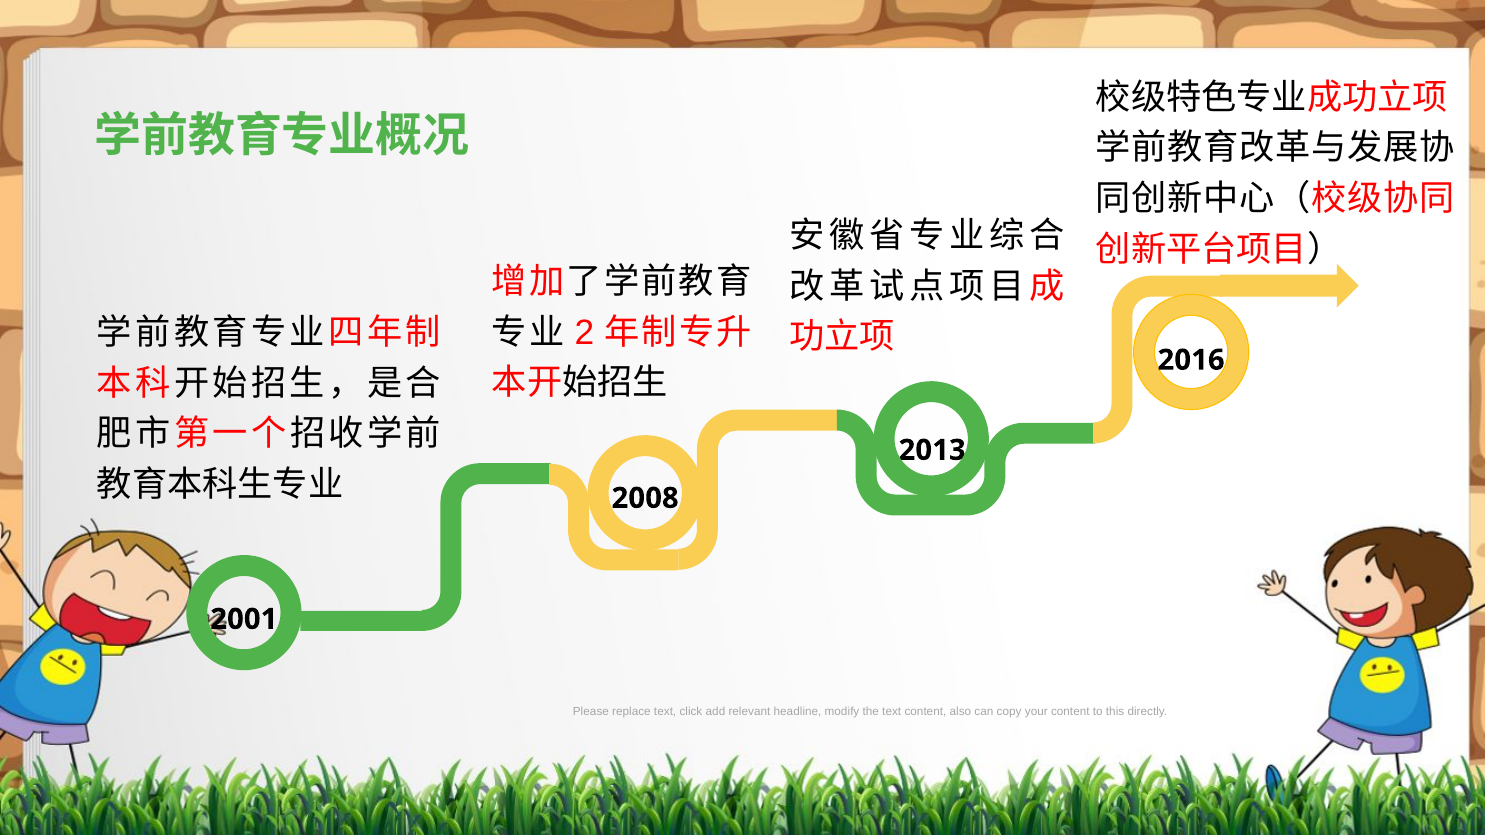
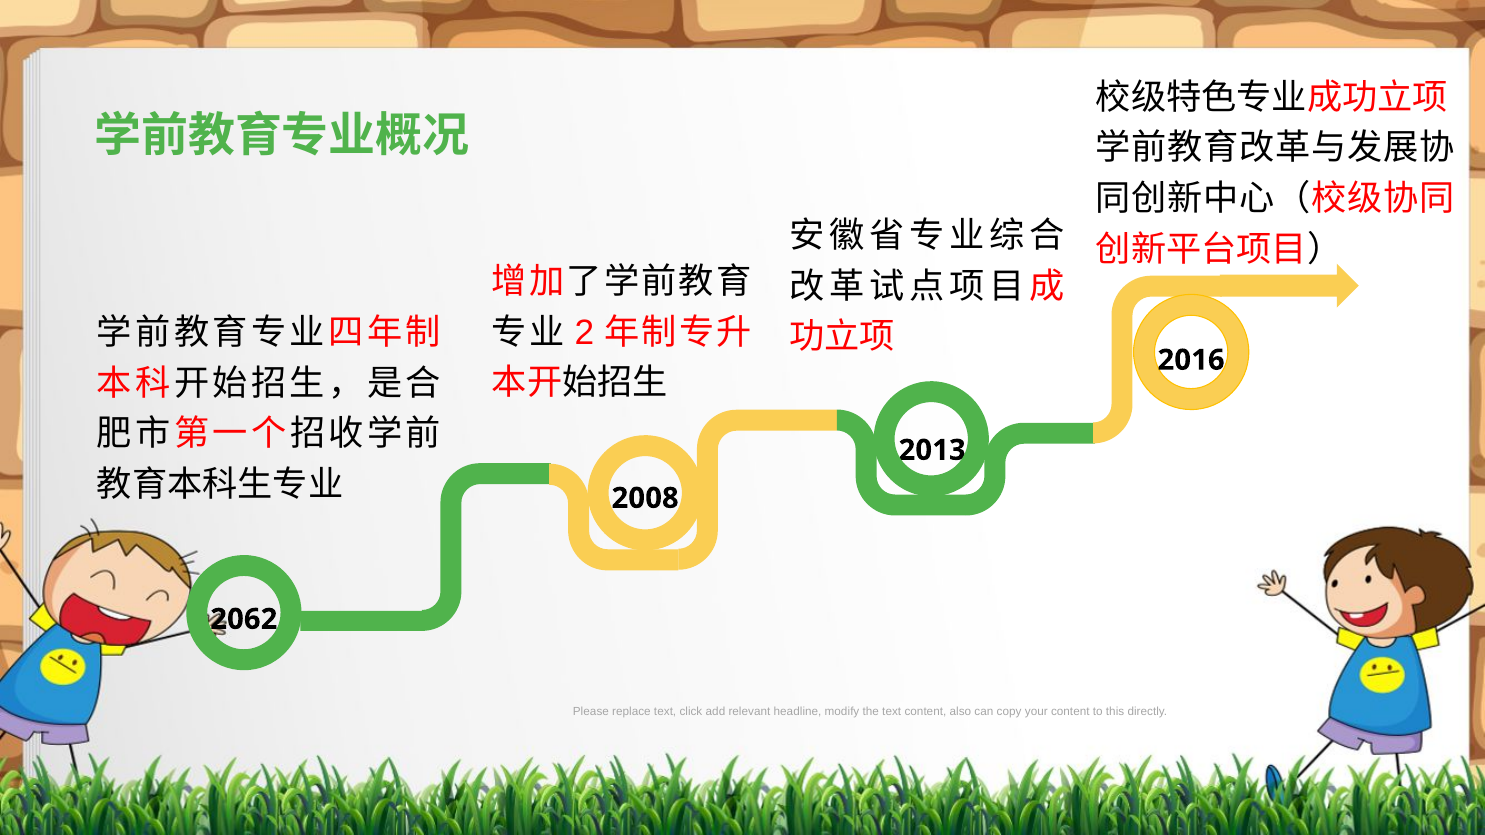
2001: 2001 -> 2062
